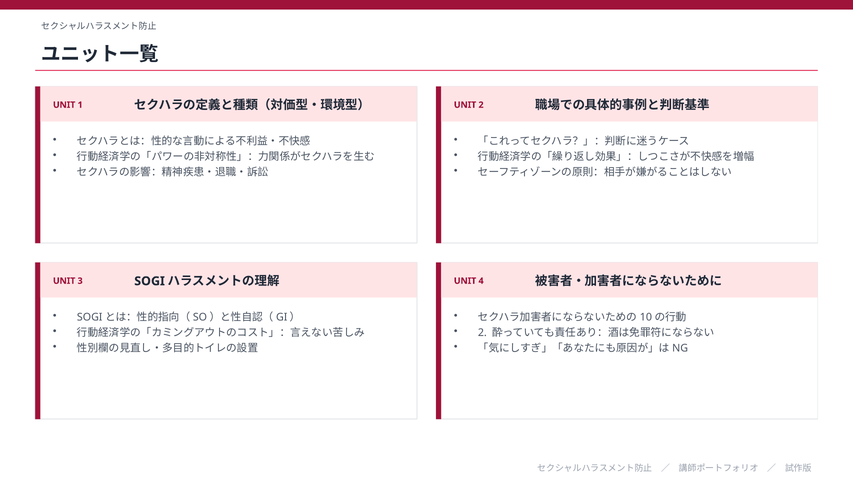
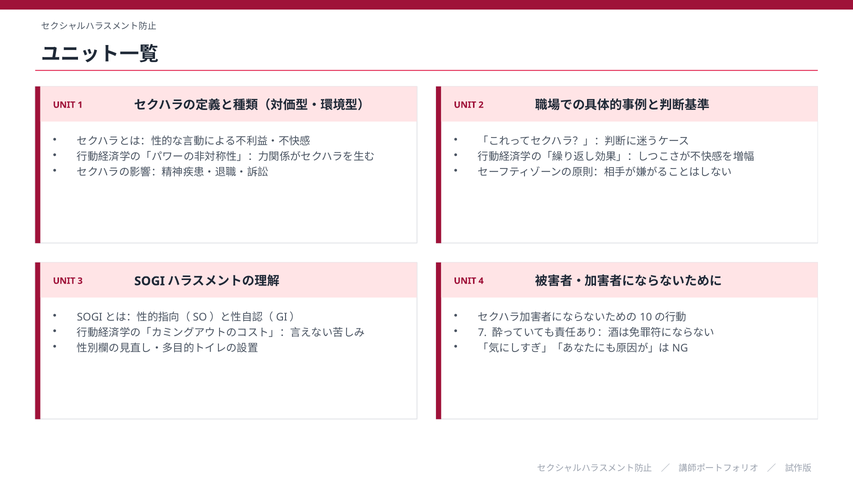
2 at (482, 333): 2 -> 7
